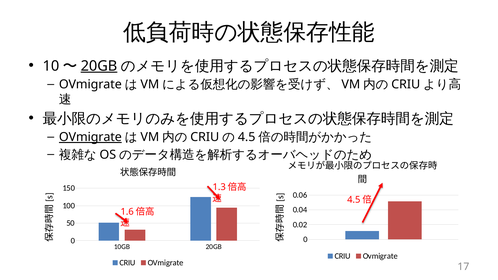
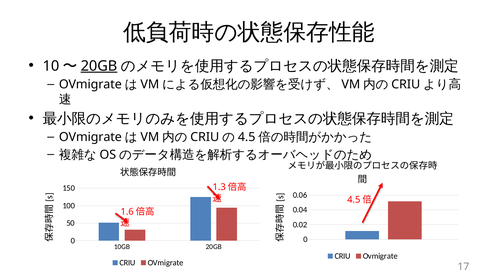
OVmigrate at (90, 137) underline: present -> none
